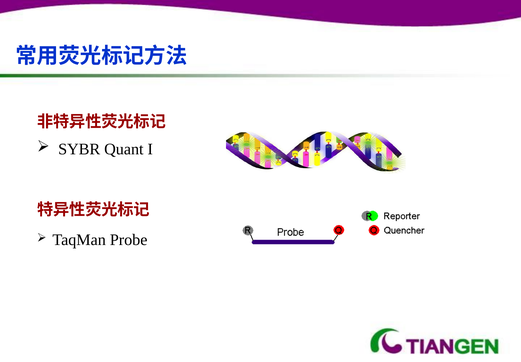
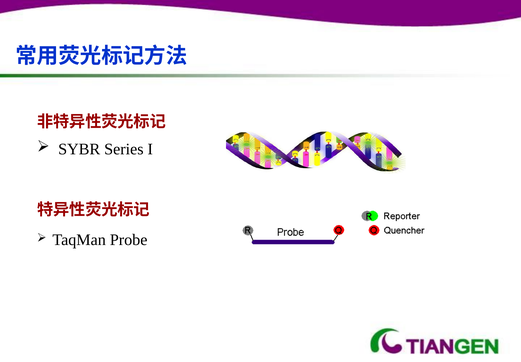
Quant: Quant -> Series
